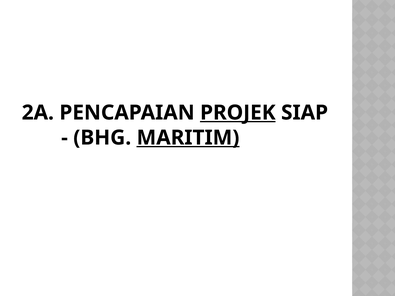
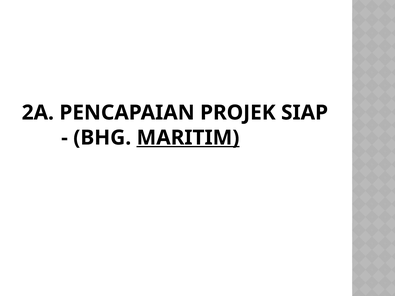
PROJEK underline: present -> none
